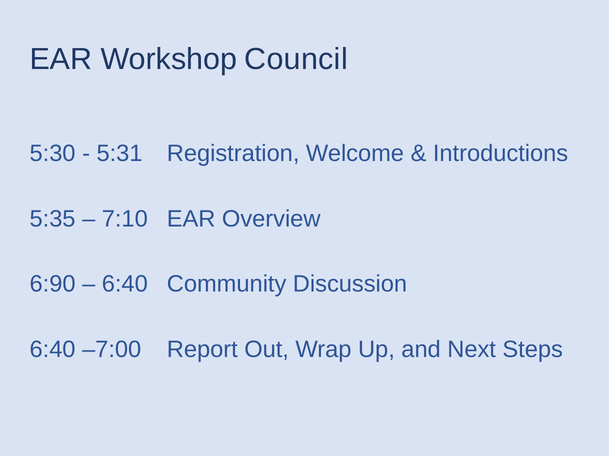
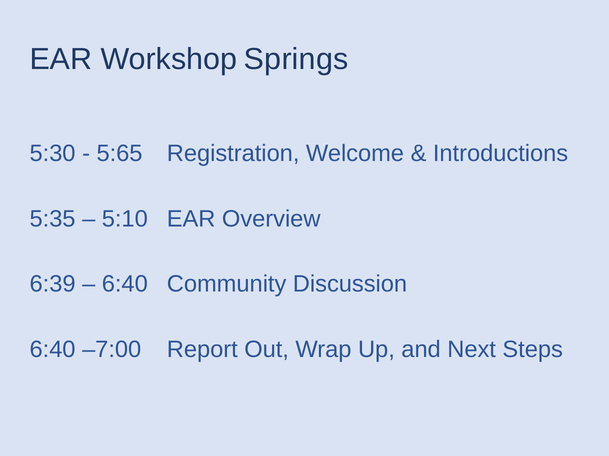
Council: Council -> Springs
5:31: 5:31 -> 5:65
7:10: 7:10 -> 5:10
6:90: 6:90 -> 6:39
